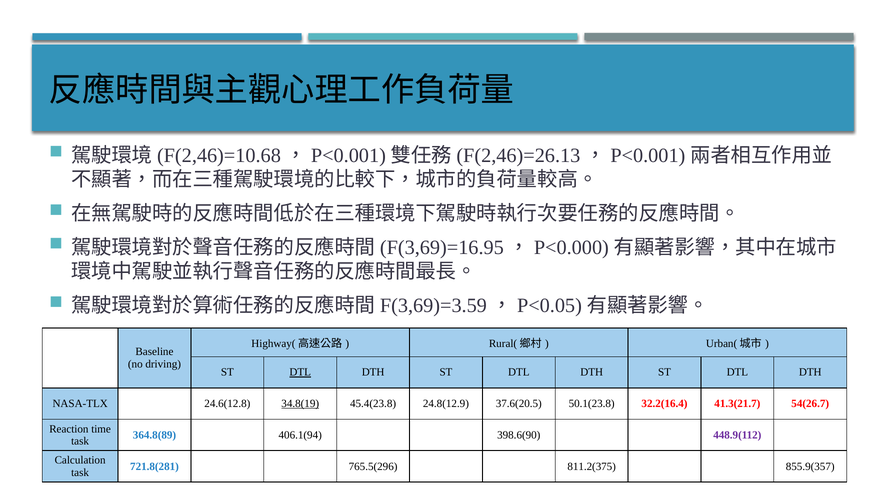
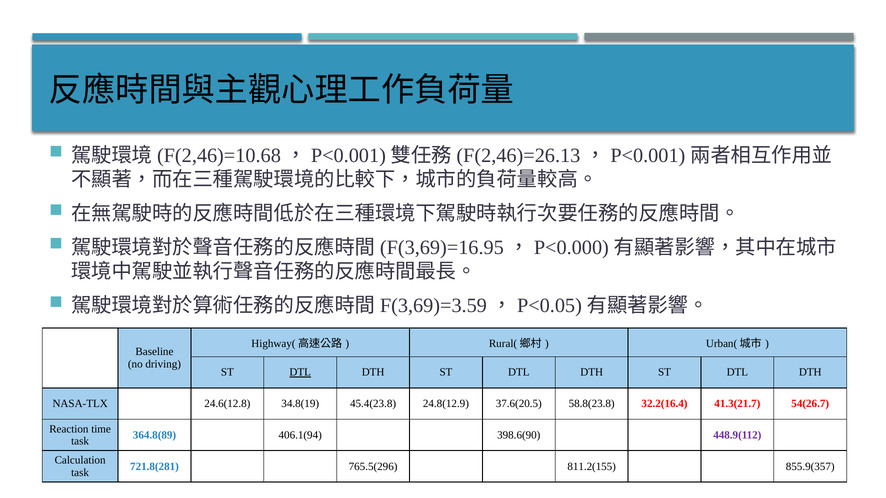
34.8(19 underline: present -> none
50.1(23.8: 50.1(23.8 -> 58.8(23.8
811.2(375: 811.2(375 -> 811.2(155
